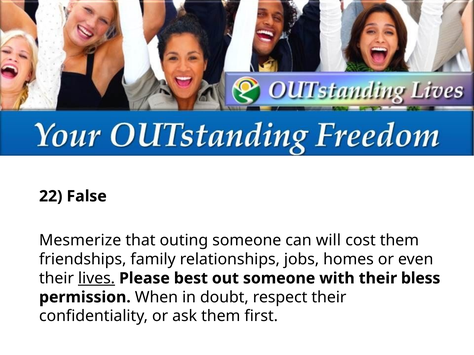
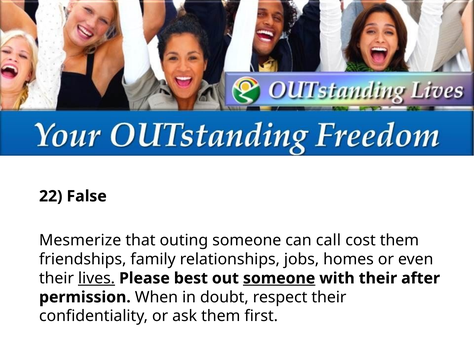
will: will -> call
someone at (279, 279) underline: none -> present
bless: bless -> after
